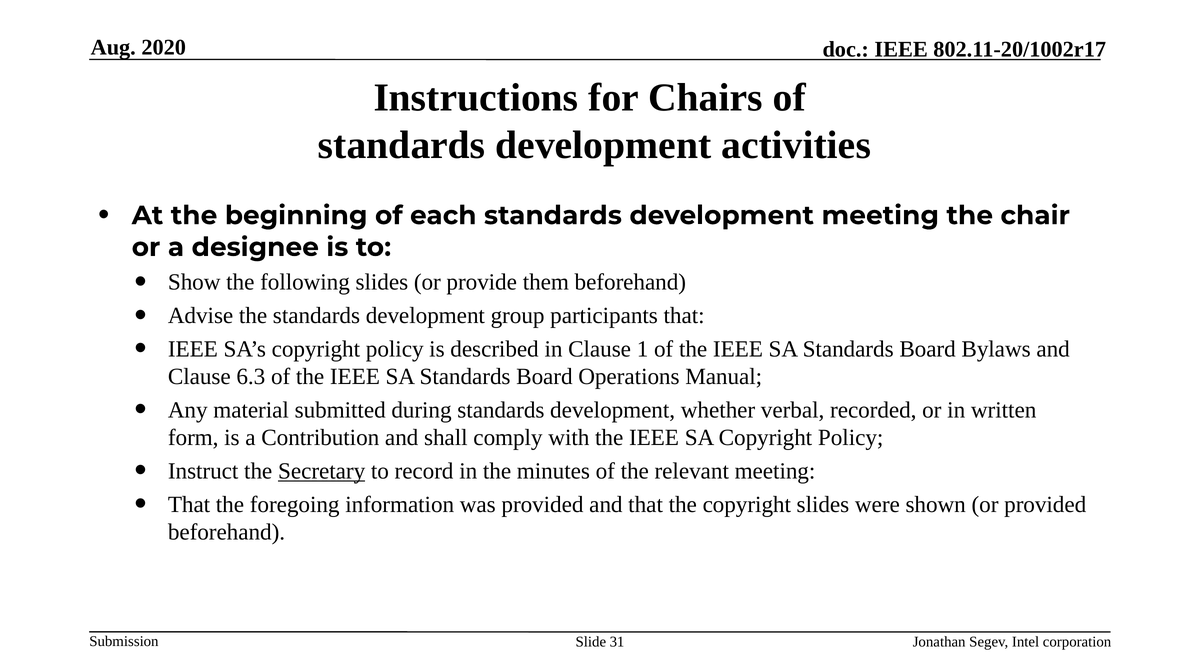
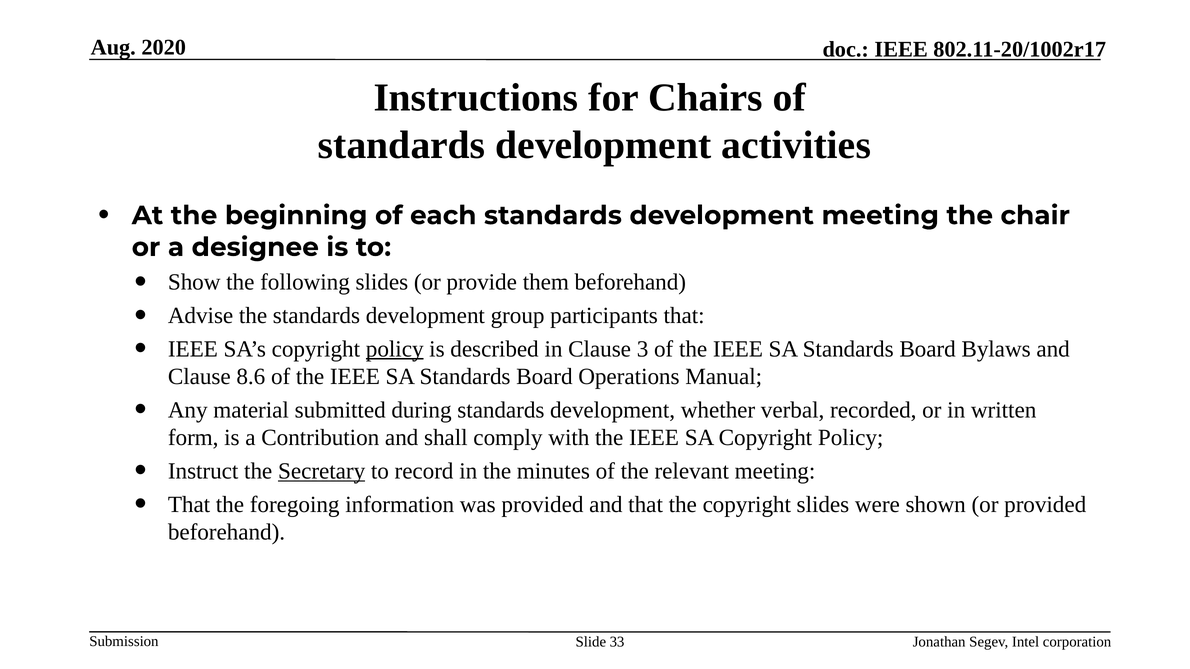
policy at (395, 349) underline: none -> present
1: 1 -> 3
6.3: 6.3 -> 8.6
31: 31 -> 33
